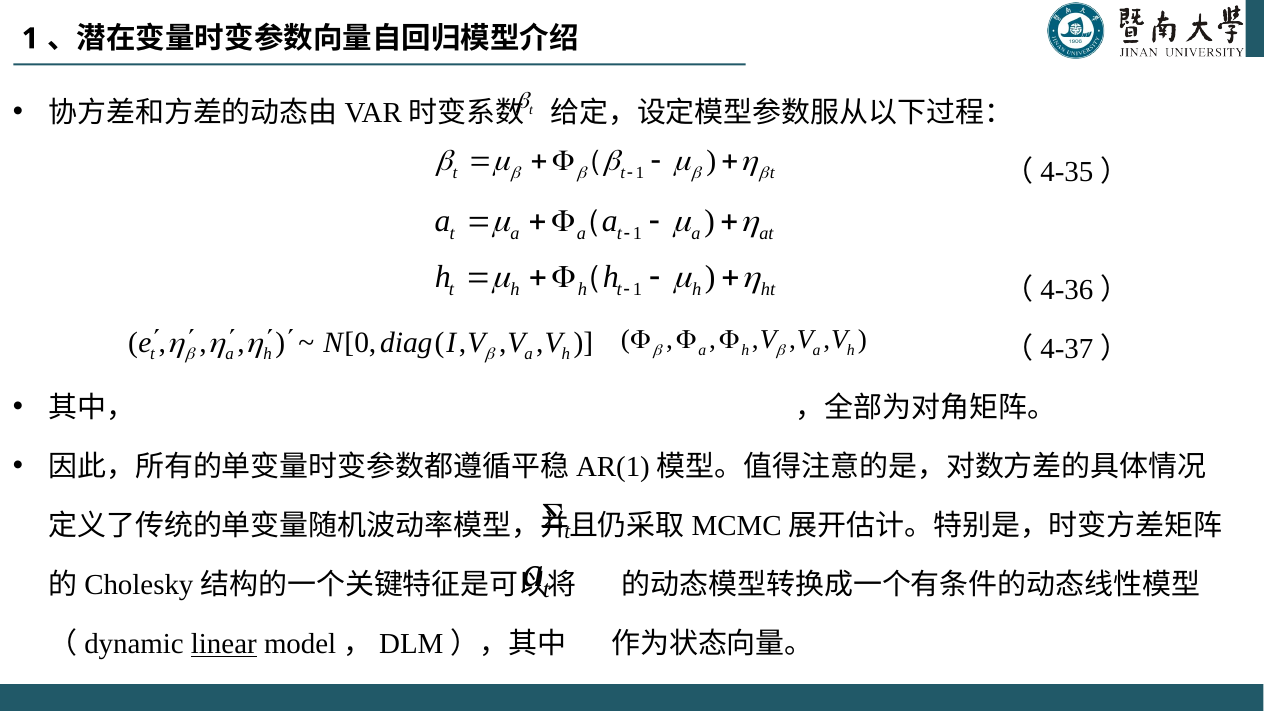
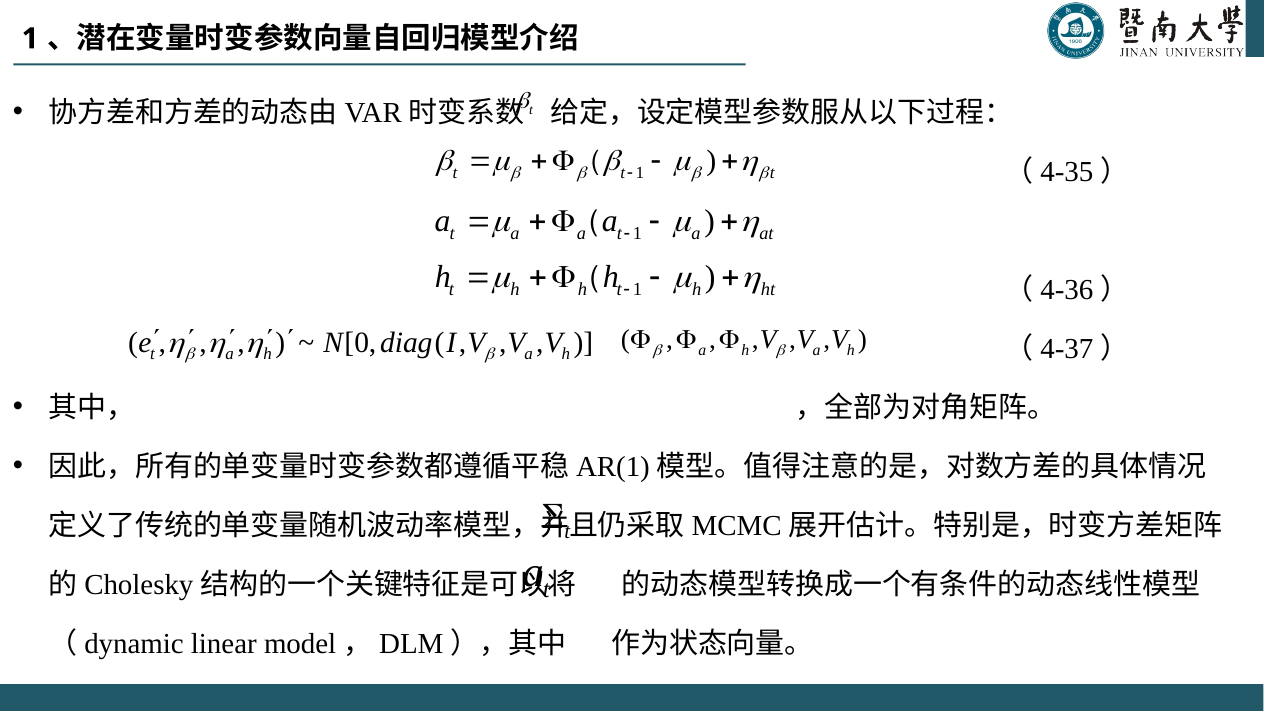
linear underline: present -> none
